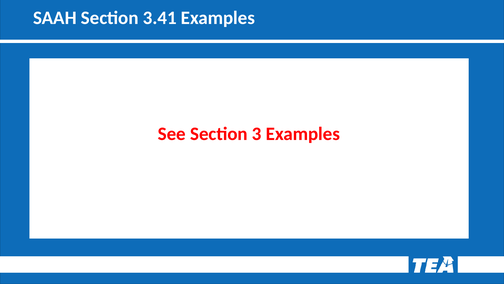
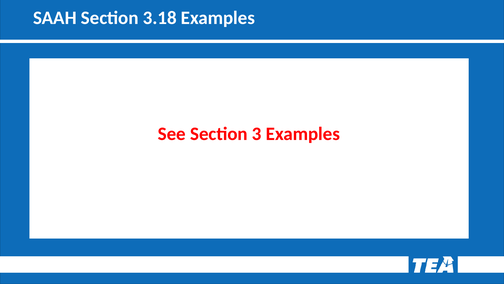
3.41: 3.41 -> 3.18
